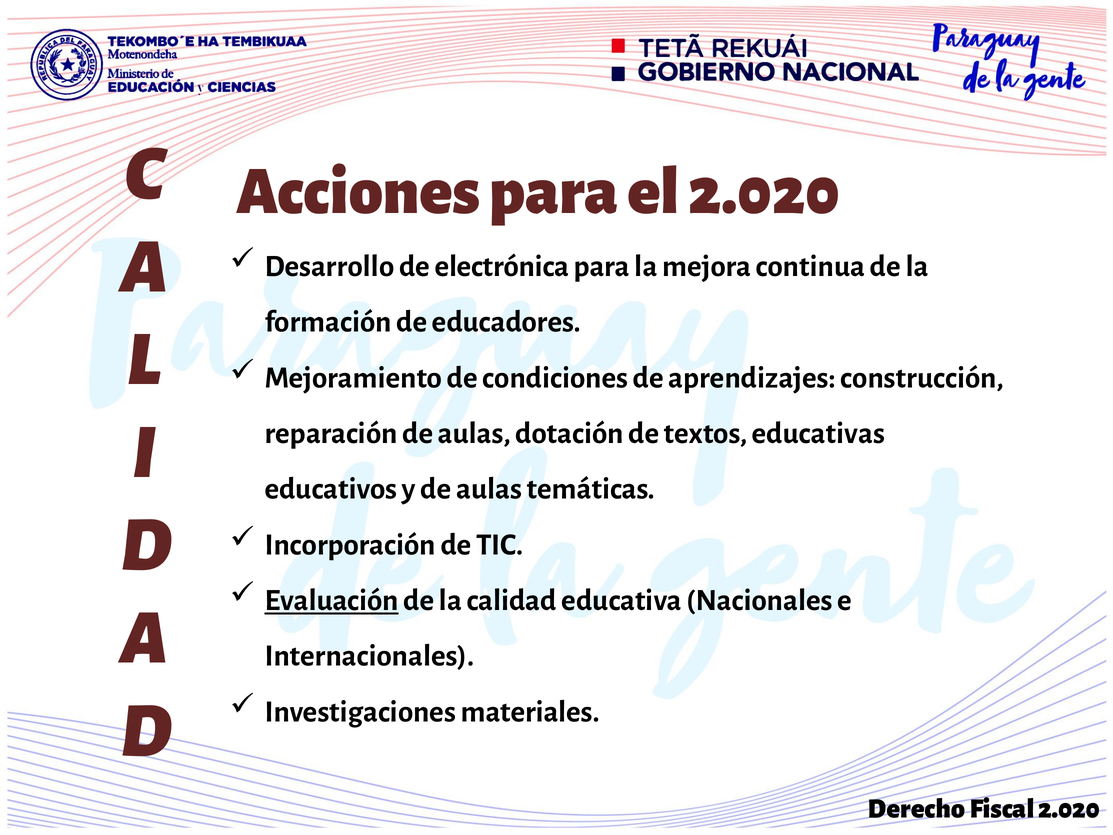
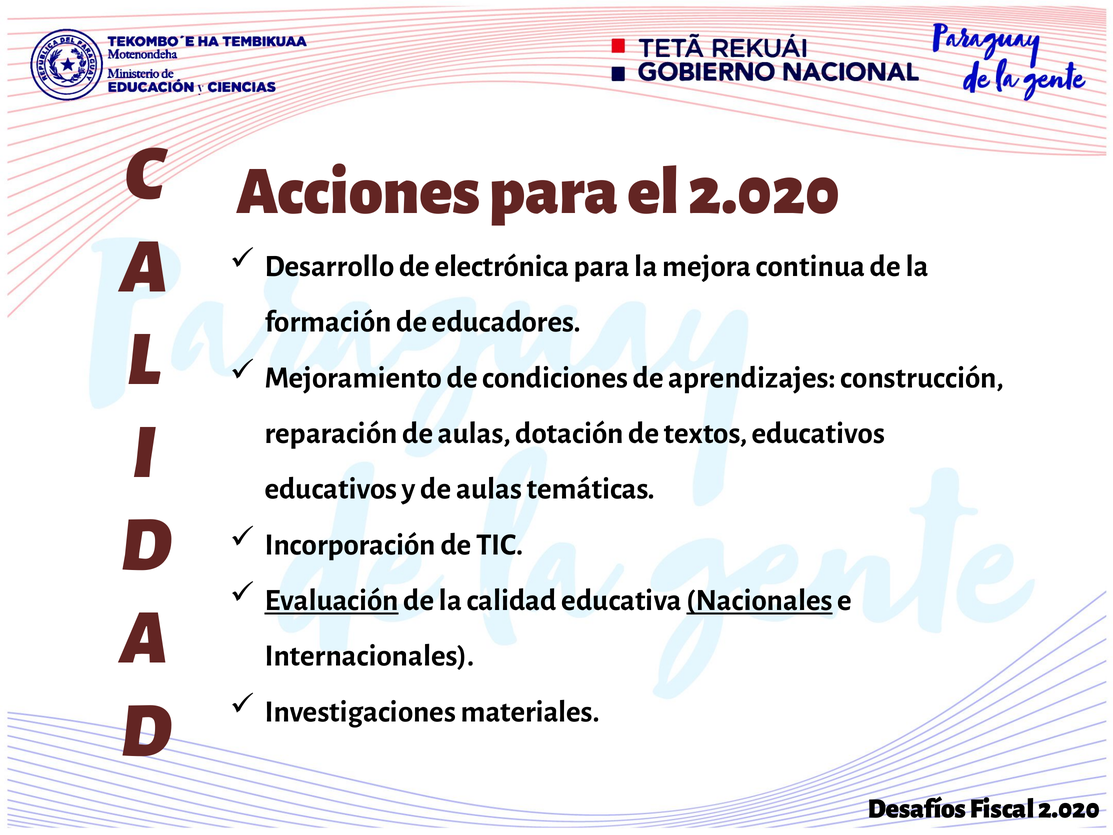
textos educativas: educativas -> educativos
Nacionales underline: none -> present
Derecho: Derecho -> Desafíos
